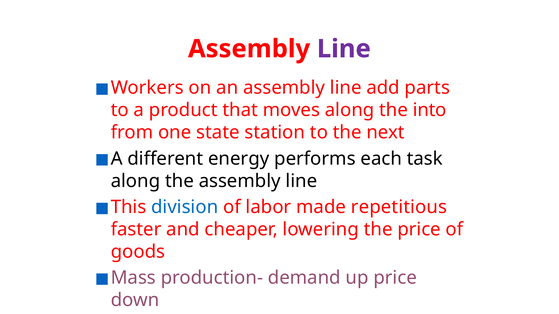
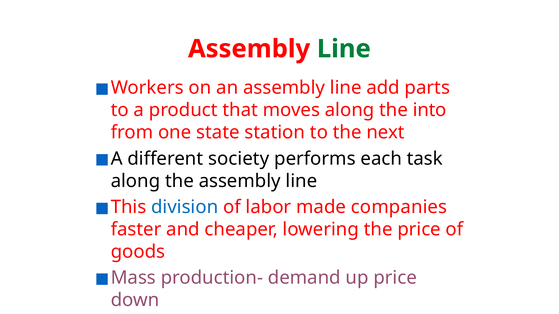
Line at (344, 49) colour: purple -> green
energy: energy -> society
repetitious: repetitious -> companies
